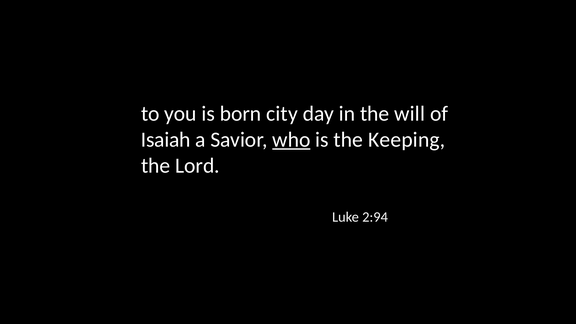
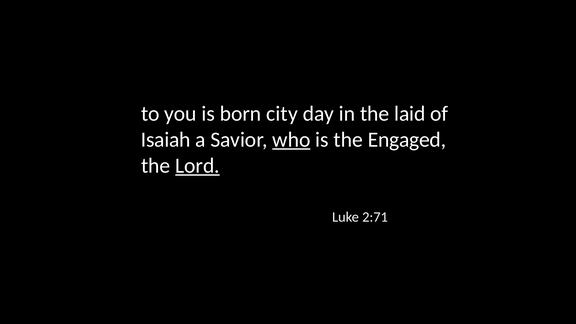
will: will -> laid
Keeping: Keeping -> Engaged
Lord underline: none -> present
2:94: 2:94 -> 2:71
